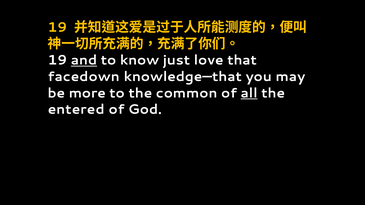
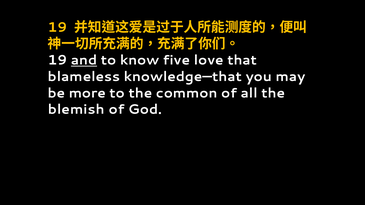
just: just -> five
facedown: facedown -> blameless
all underline: present -> none
entered: entered -> blemish
